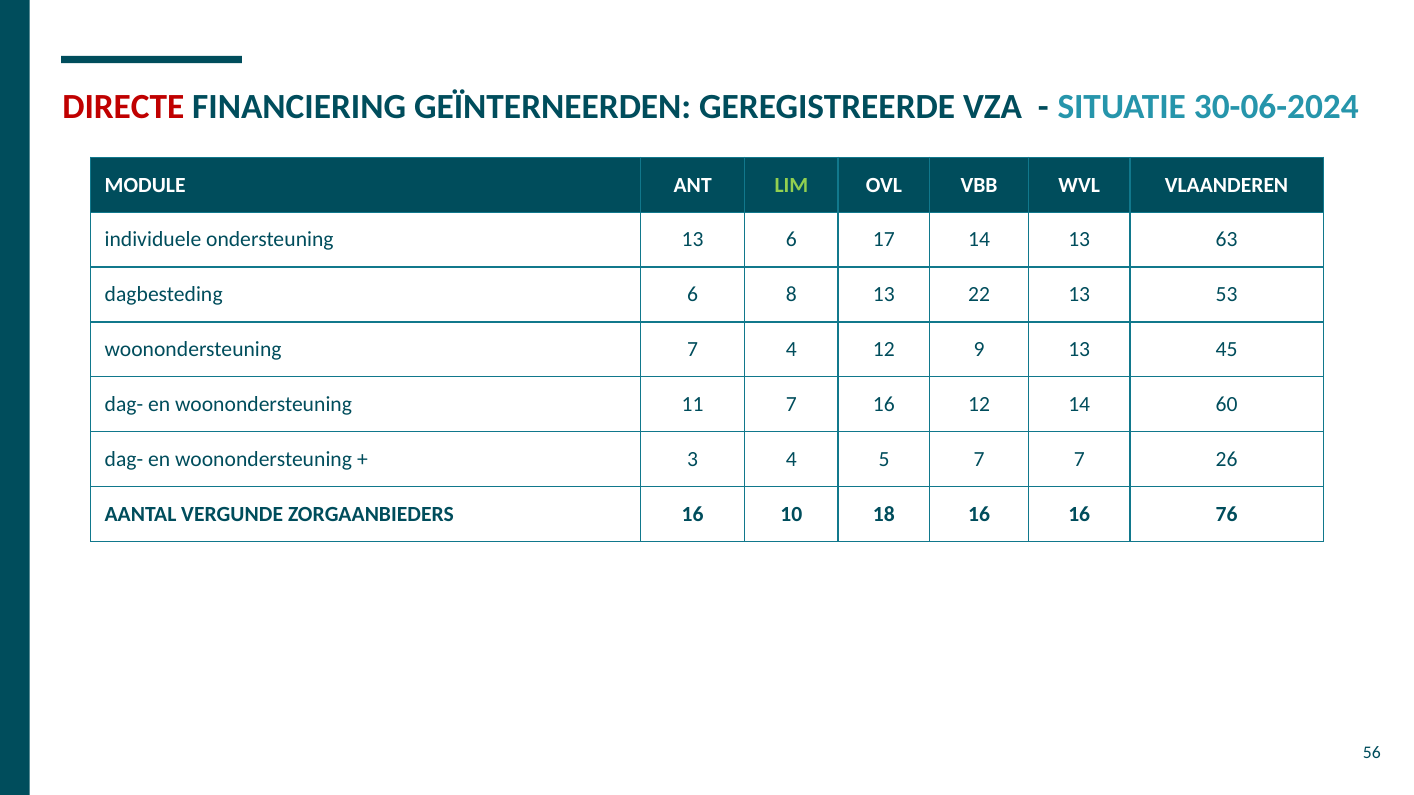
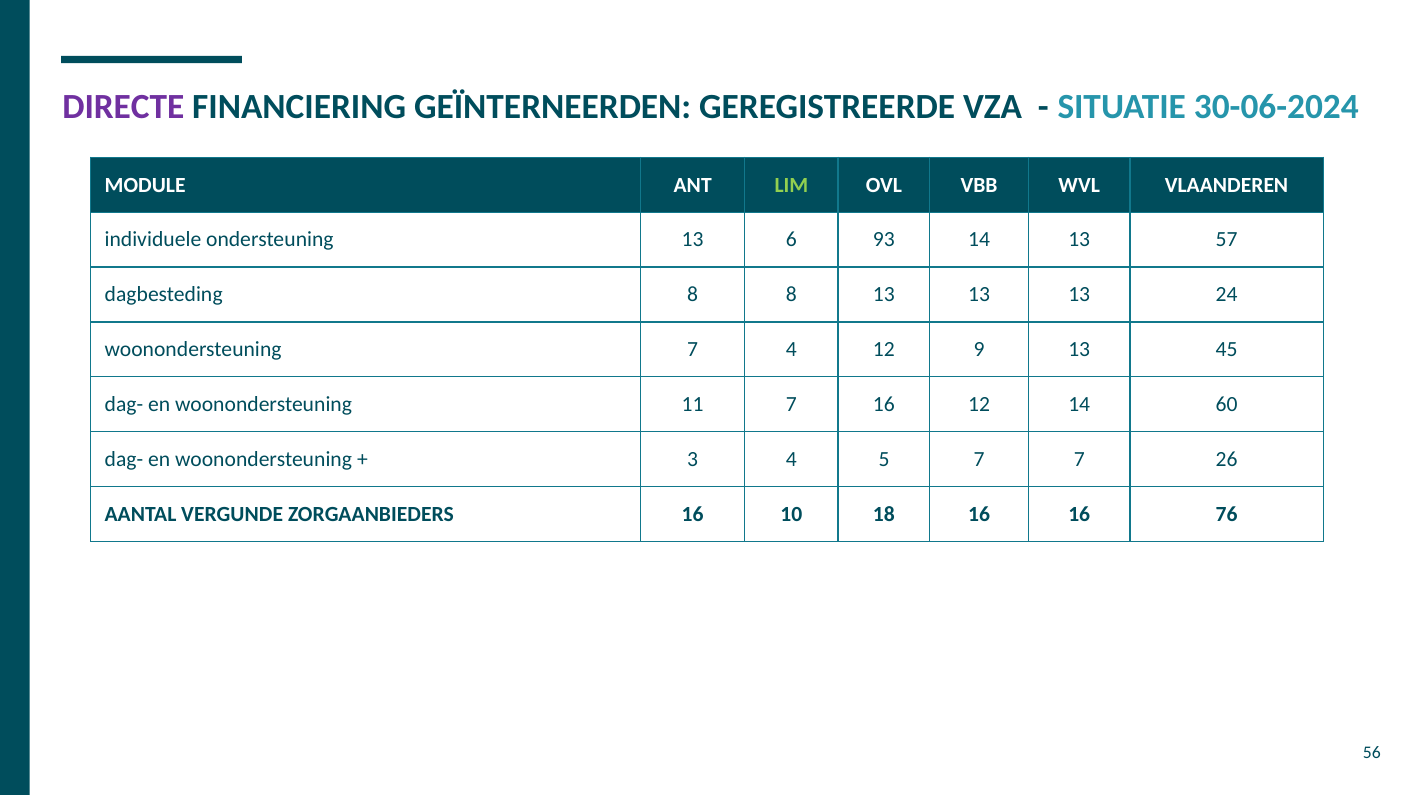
DIRECTE colour: red -> purple
17: 17 -> 93
63: 63 -> 57
dagbesteding 6: 6 -> 8
8 13 22: 22 -> 13
53: 53 -> 24
